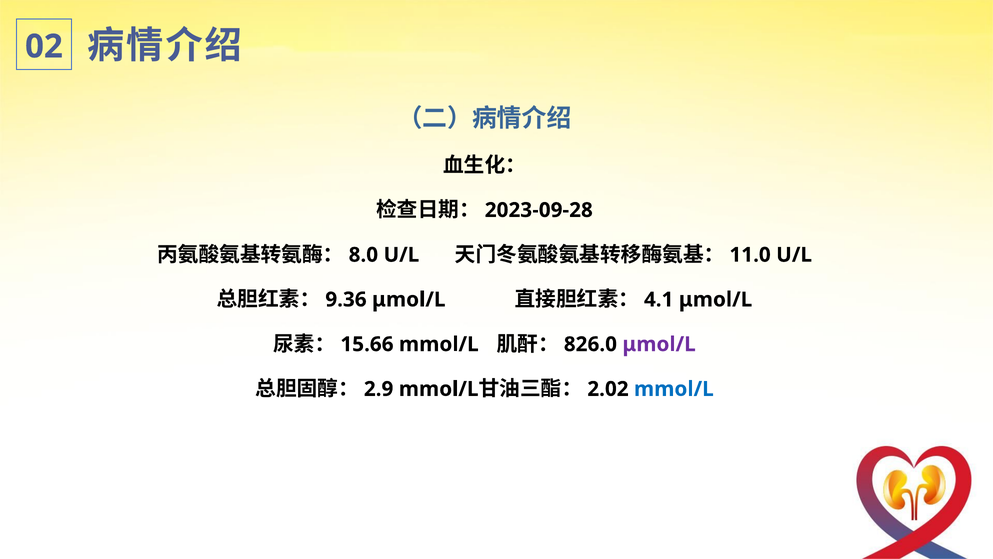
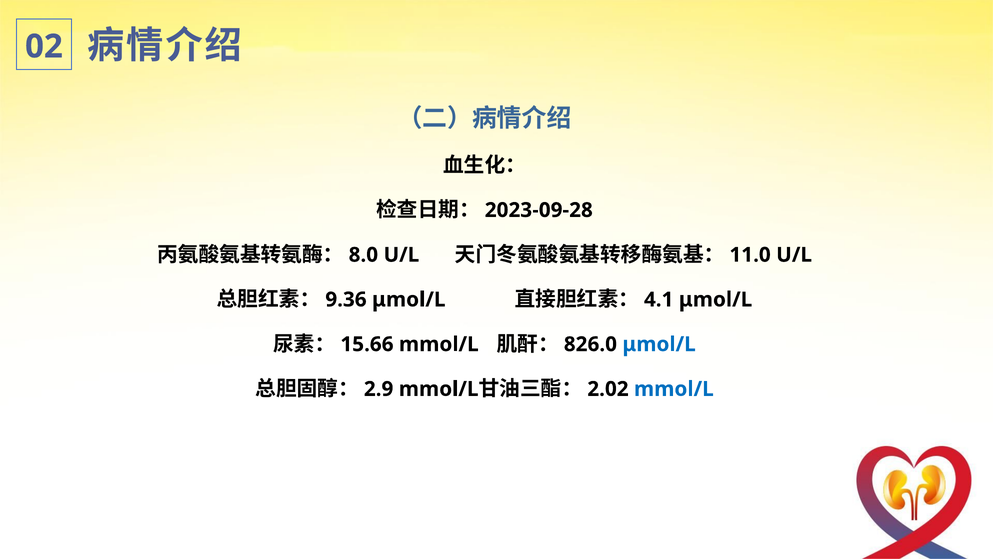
μmol/L at (659, 344) colour: purple -> blue
